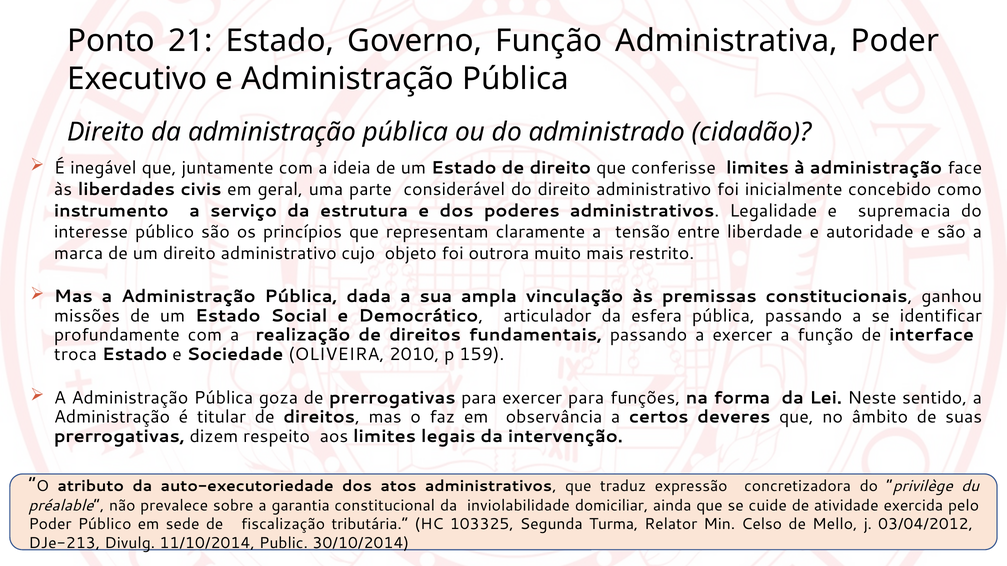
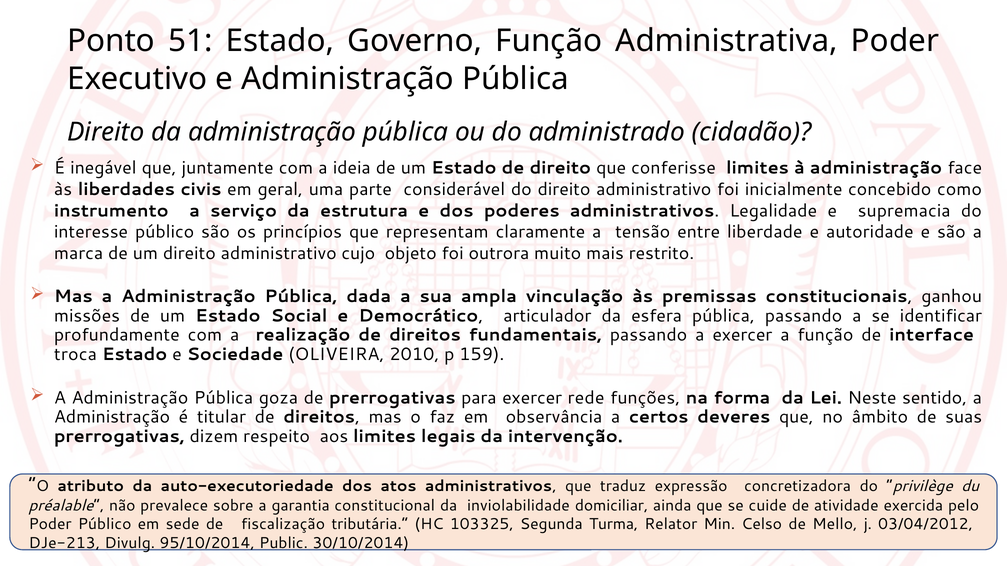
21: 21 -> 51
exercer para: para -> rede
11/10/2014: 11/10/2014 -> 95/10/2014
